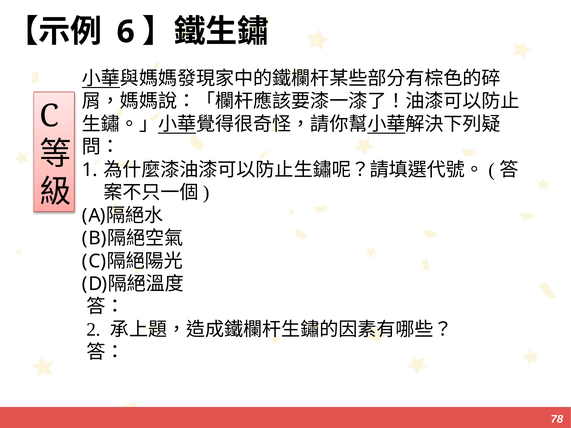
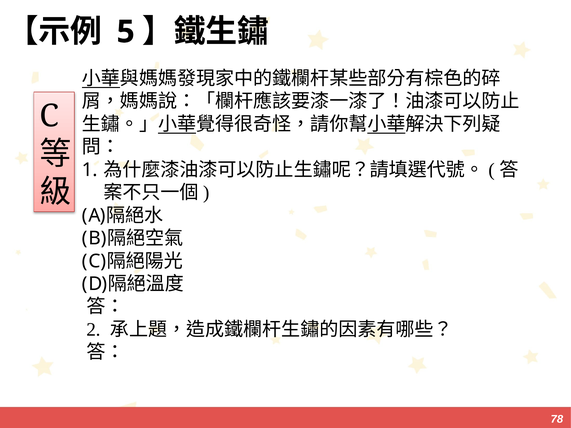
6: 6 -> 5
